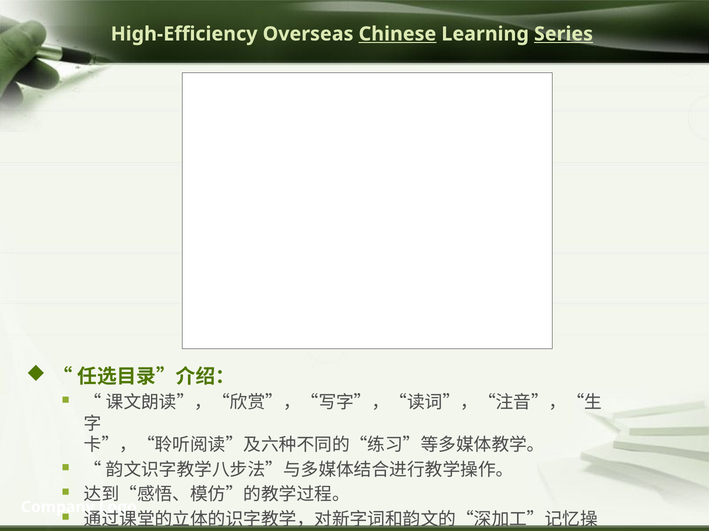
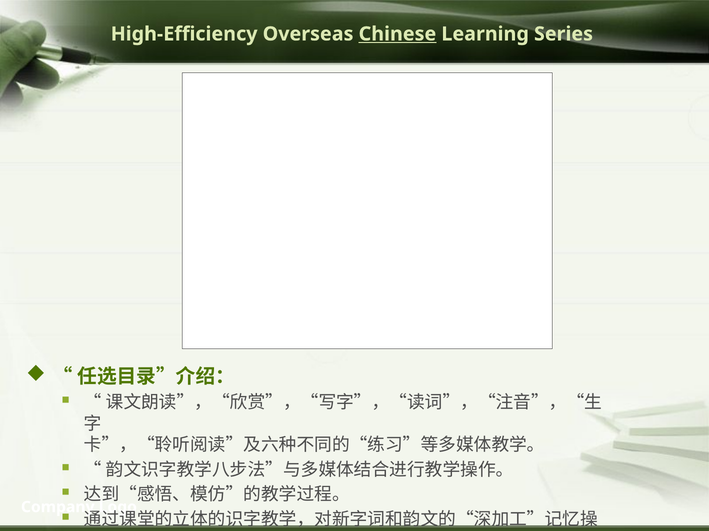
Series underline: present -> none
